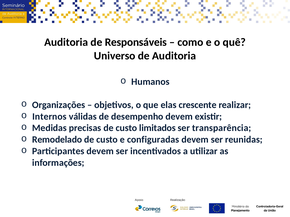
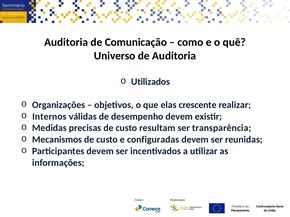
Responsáveis: Responsáveis -> Comunicação
Humanos: Humanos -> Utilizados
limitados: limitados -> resultam
Remodelado: Remodelado -> Mecanismos
